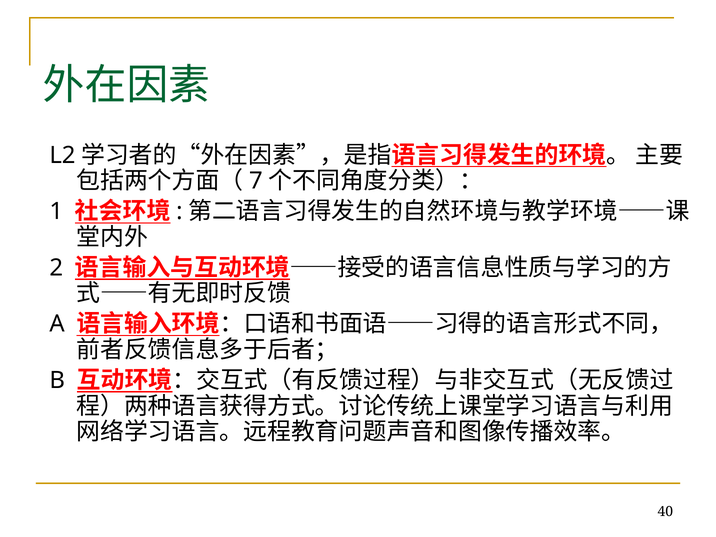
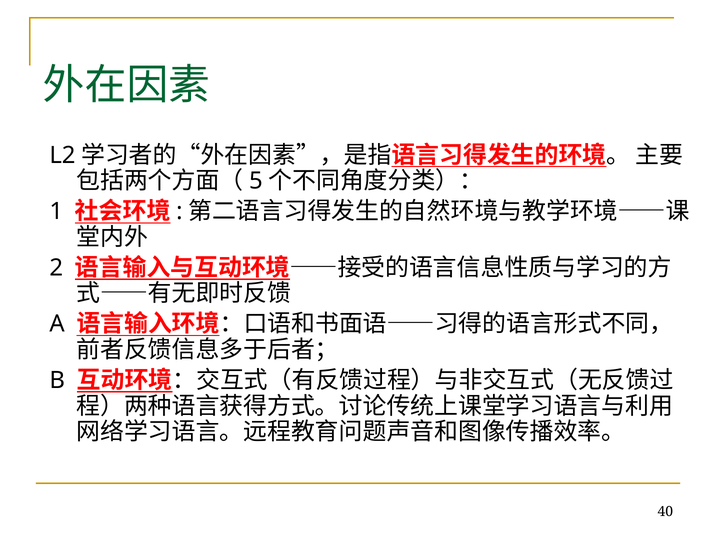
7: 7 -> 5
